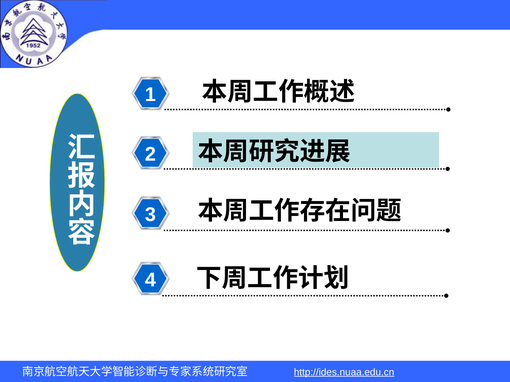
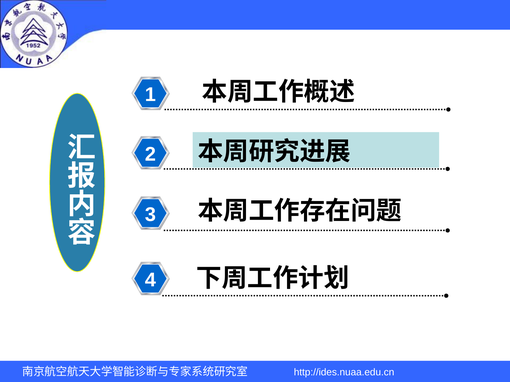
http://ides.nuaa.edu.cn underline: present -> none
